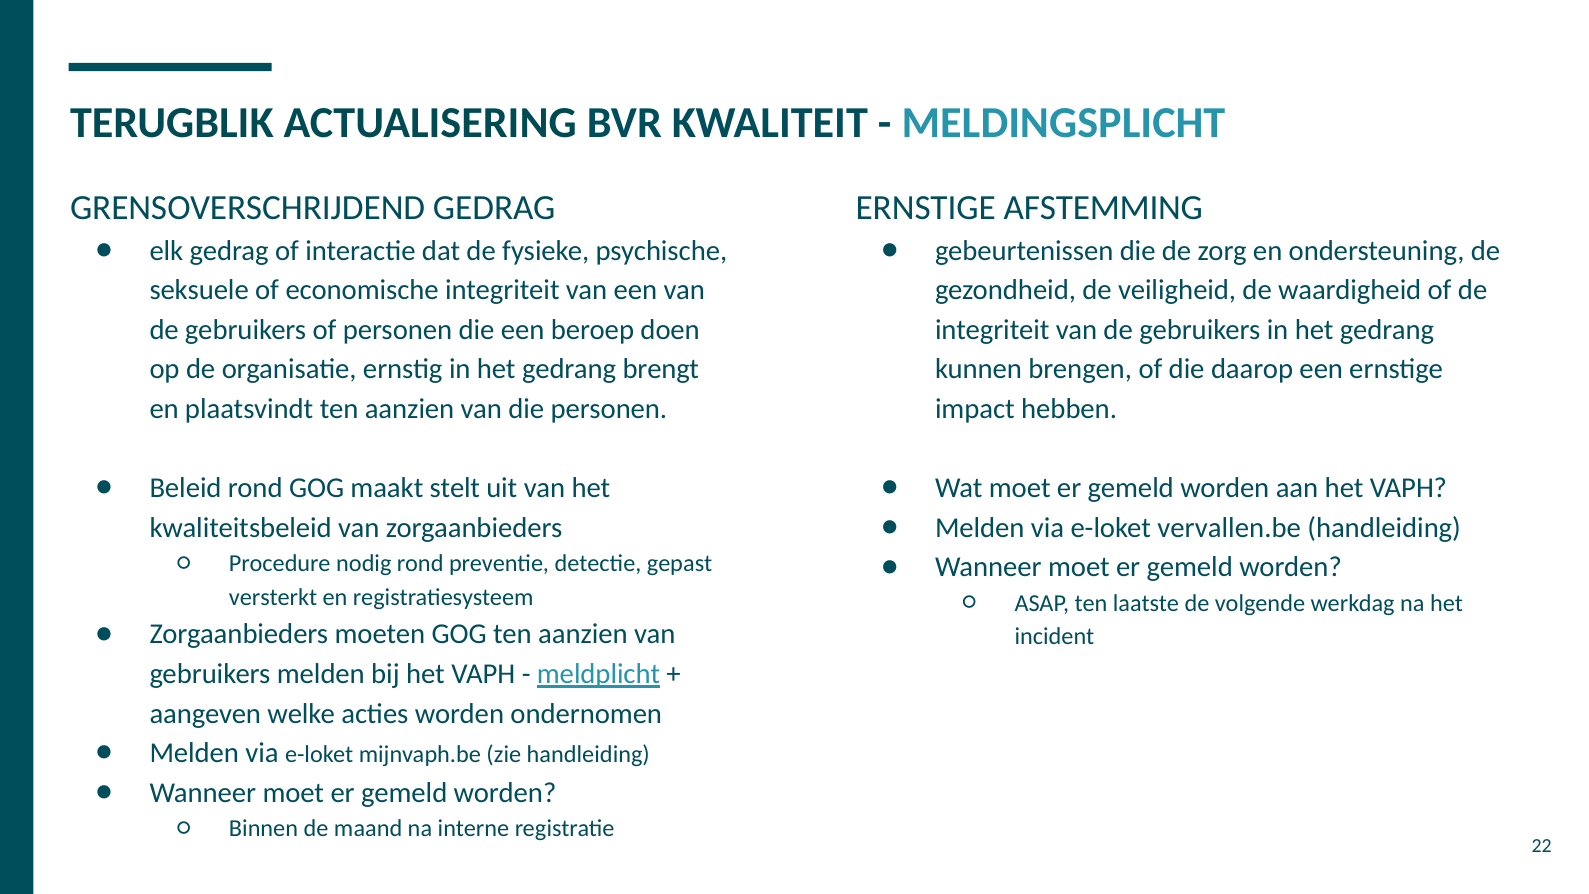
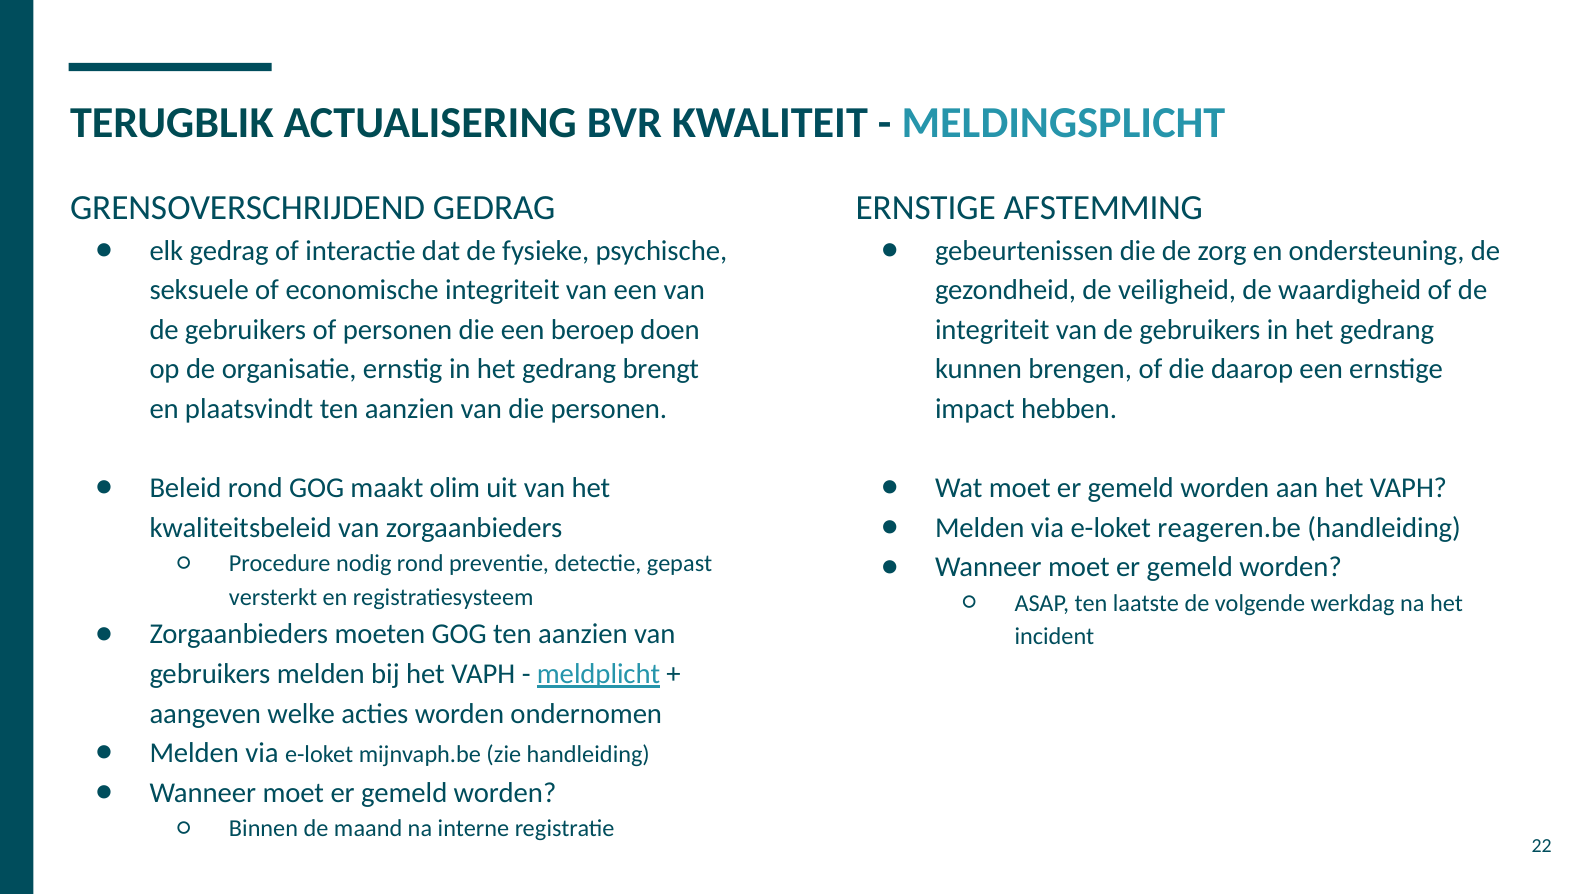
stelt: stelt -> olim
vervallen.be: vervallen.be -> reageren.be
